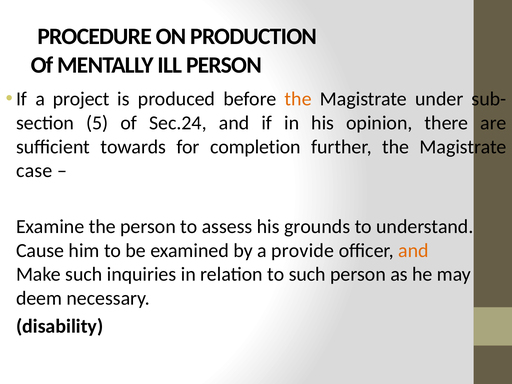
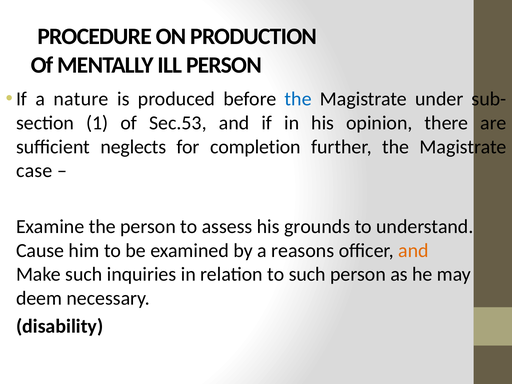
project: project -> nature
the at (298, 99) colour: orange -> blue
5: 5 -> 1
Sec.24: Sec.24 -> Sec.53
towards: towards -> neglects
provide: provide -> reasons
